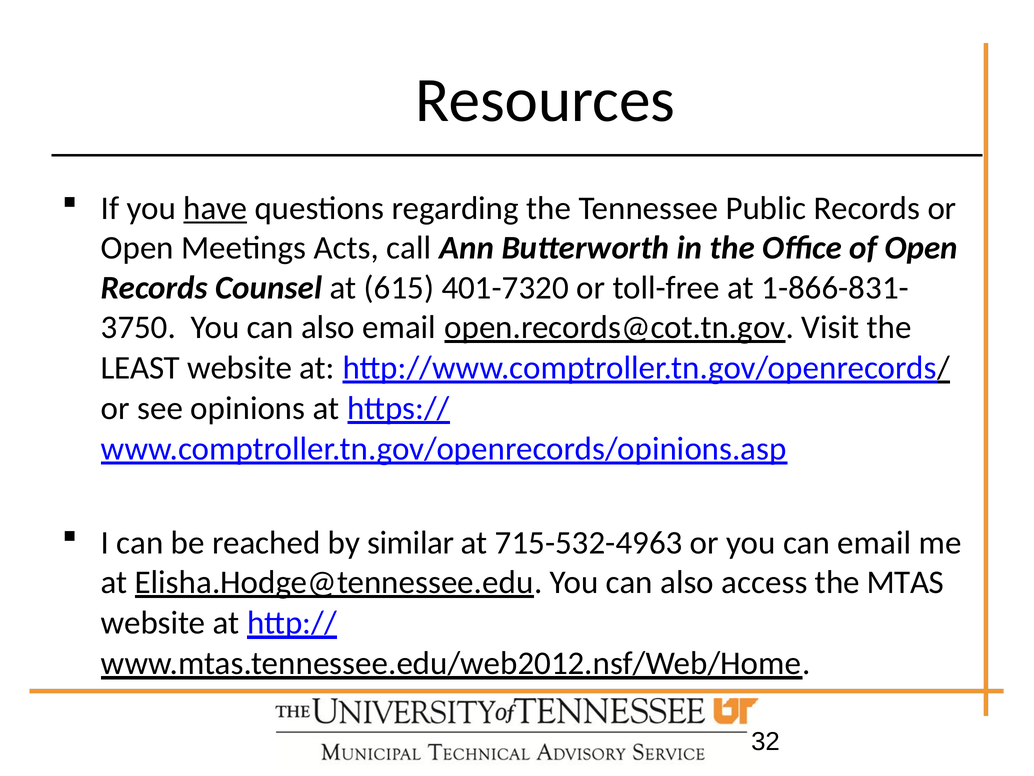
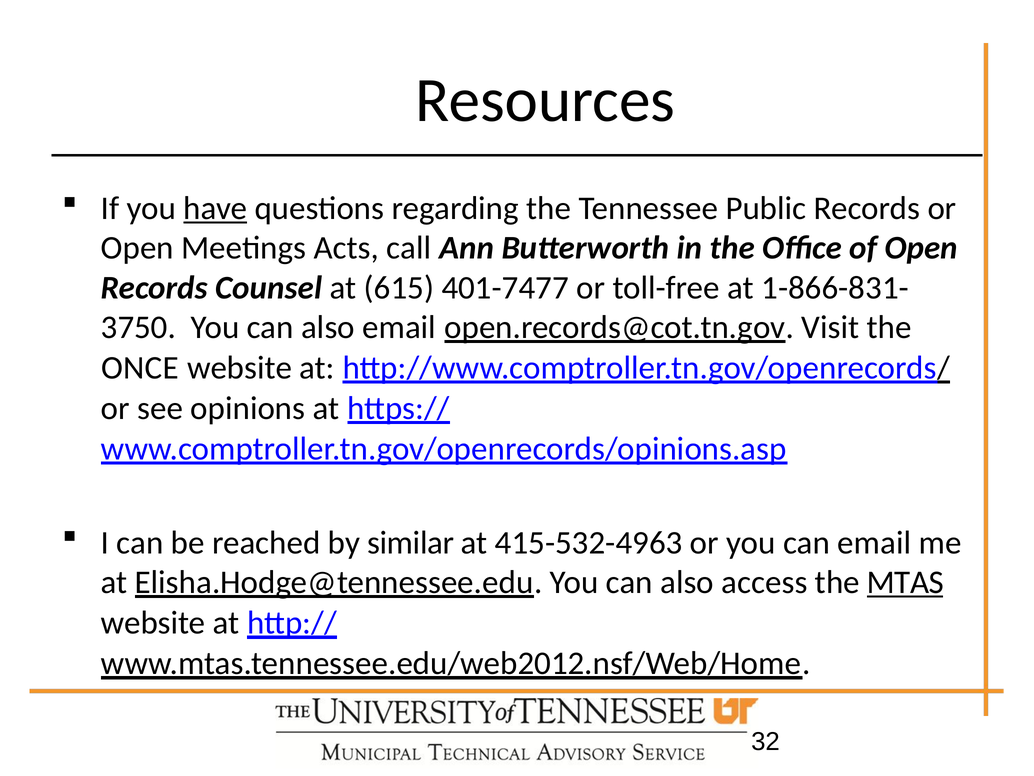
401-7320: 401-7320 -> 401-7477
LEAST: LEAST -> ONCE
715-532-4963: 715-532-4963 -> 415-532-4963
MTAS underline: none -> present
